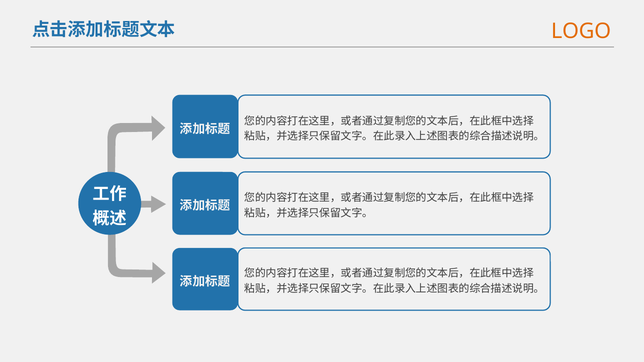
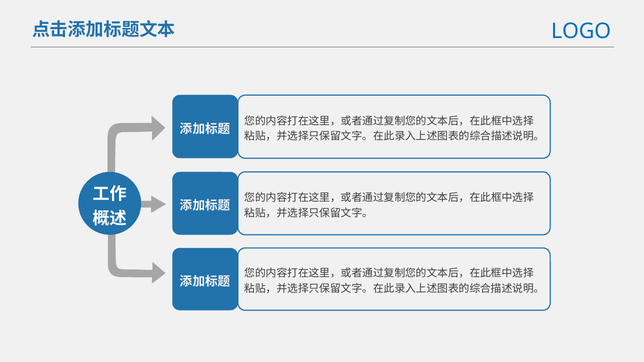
LOGO colour: orange -> blue
